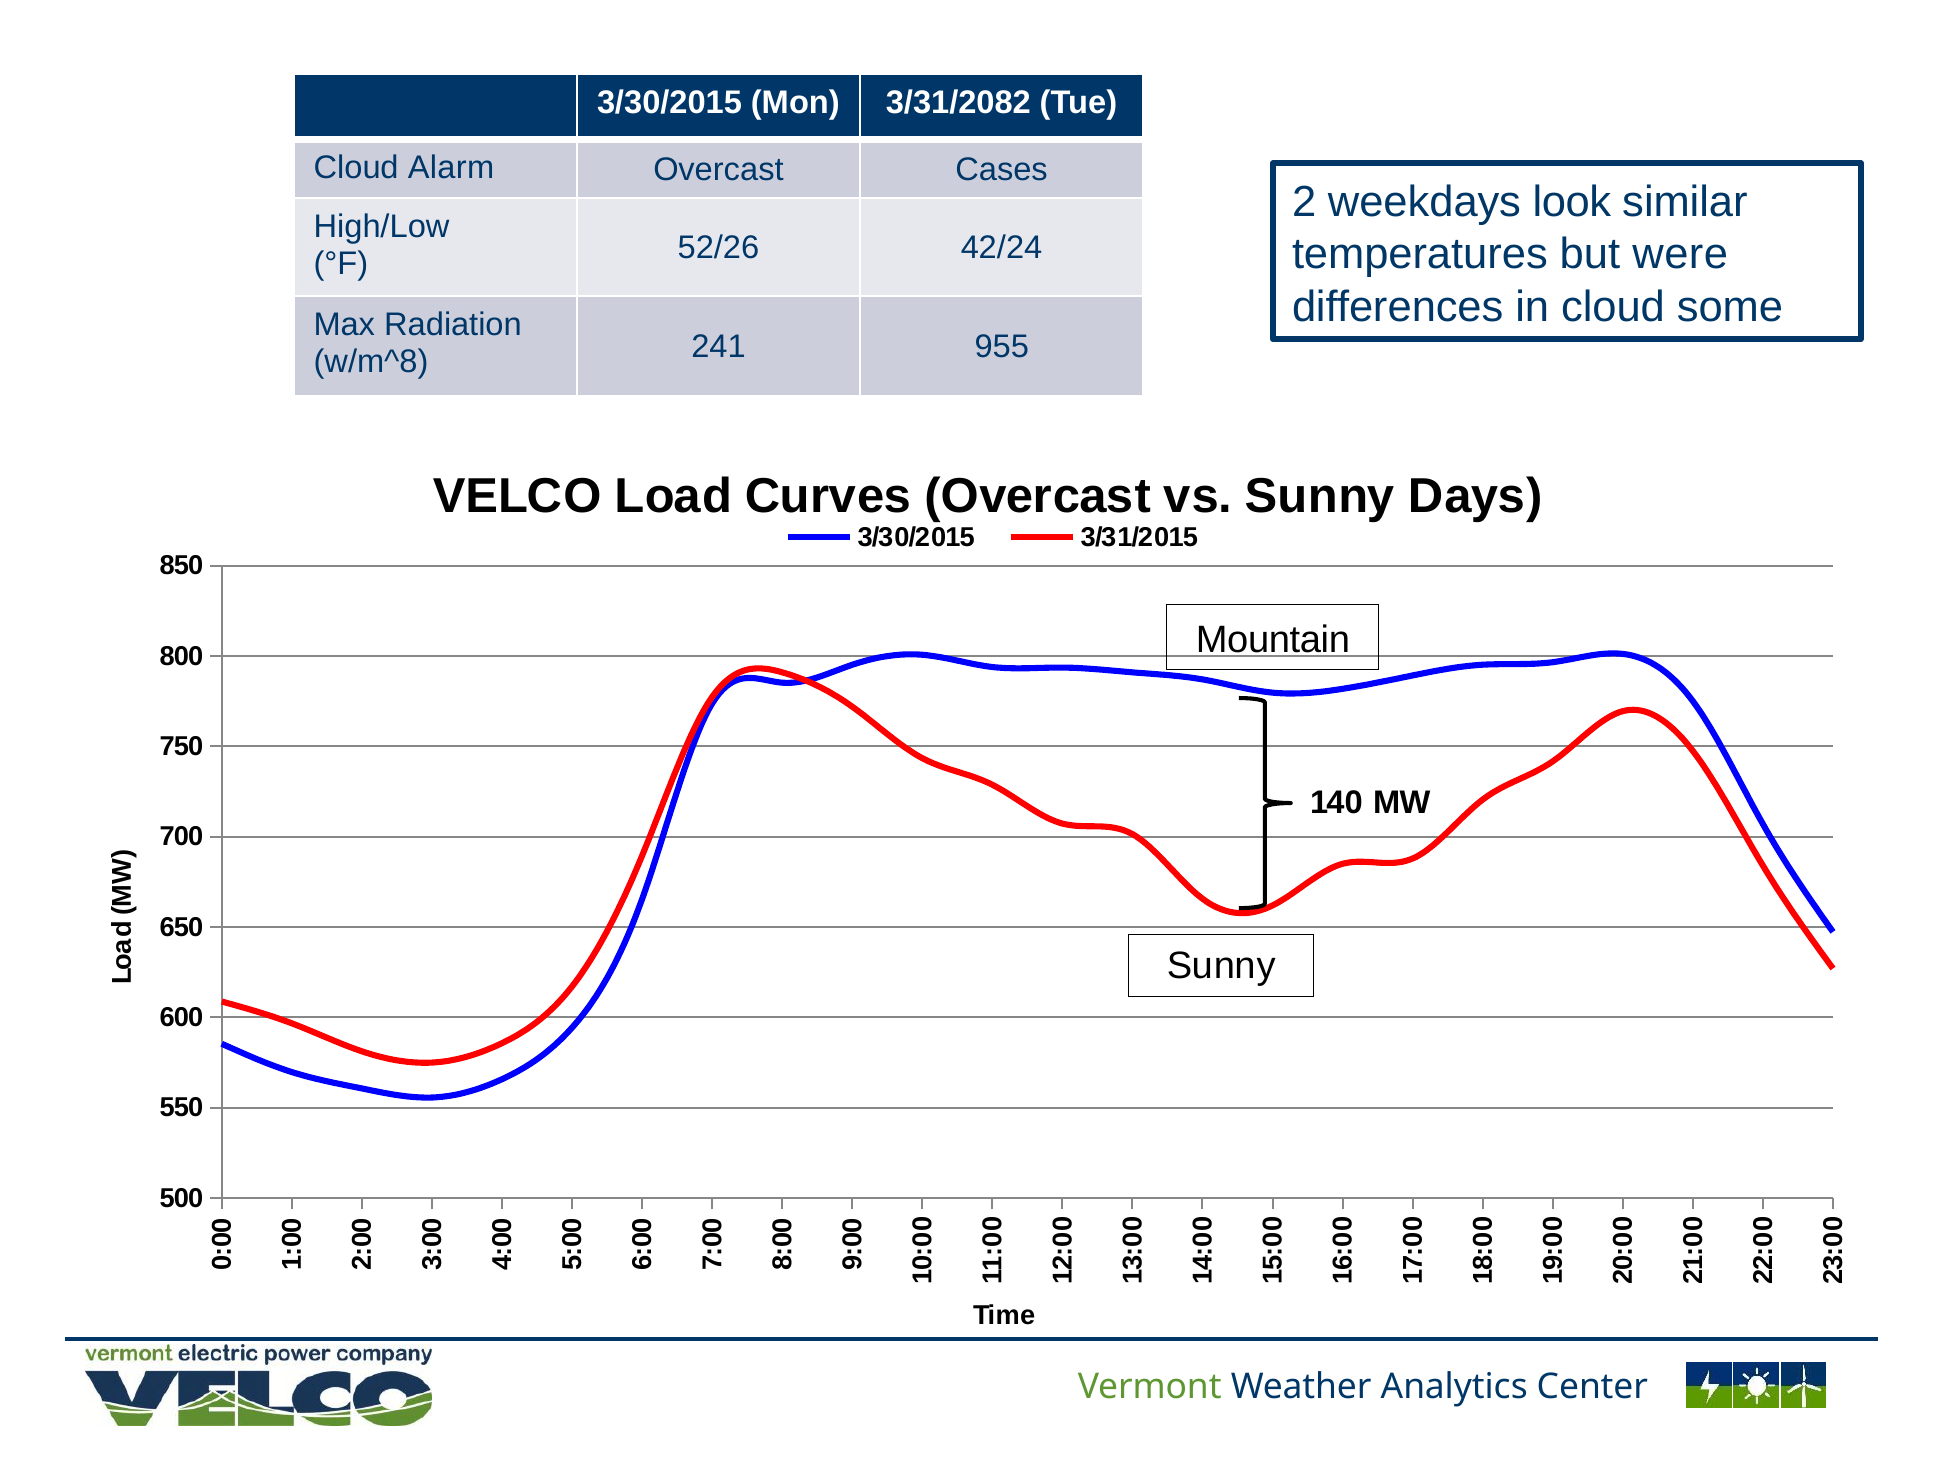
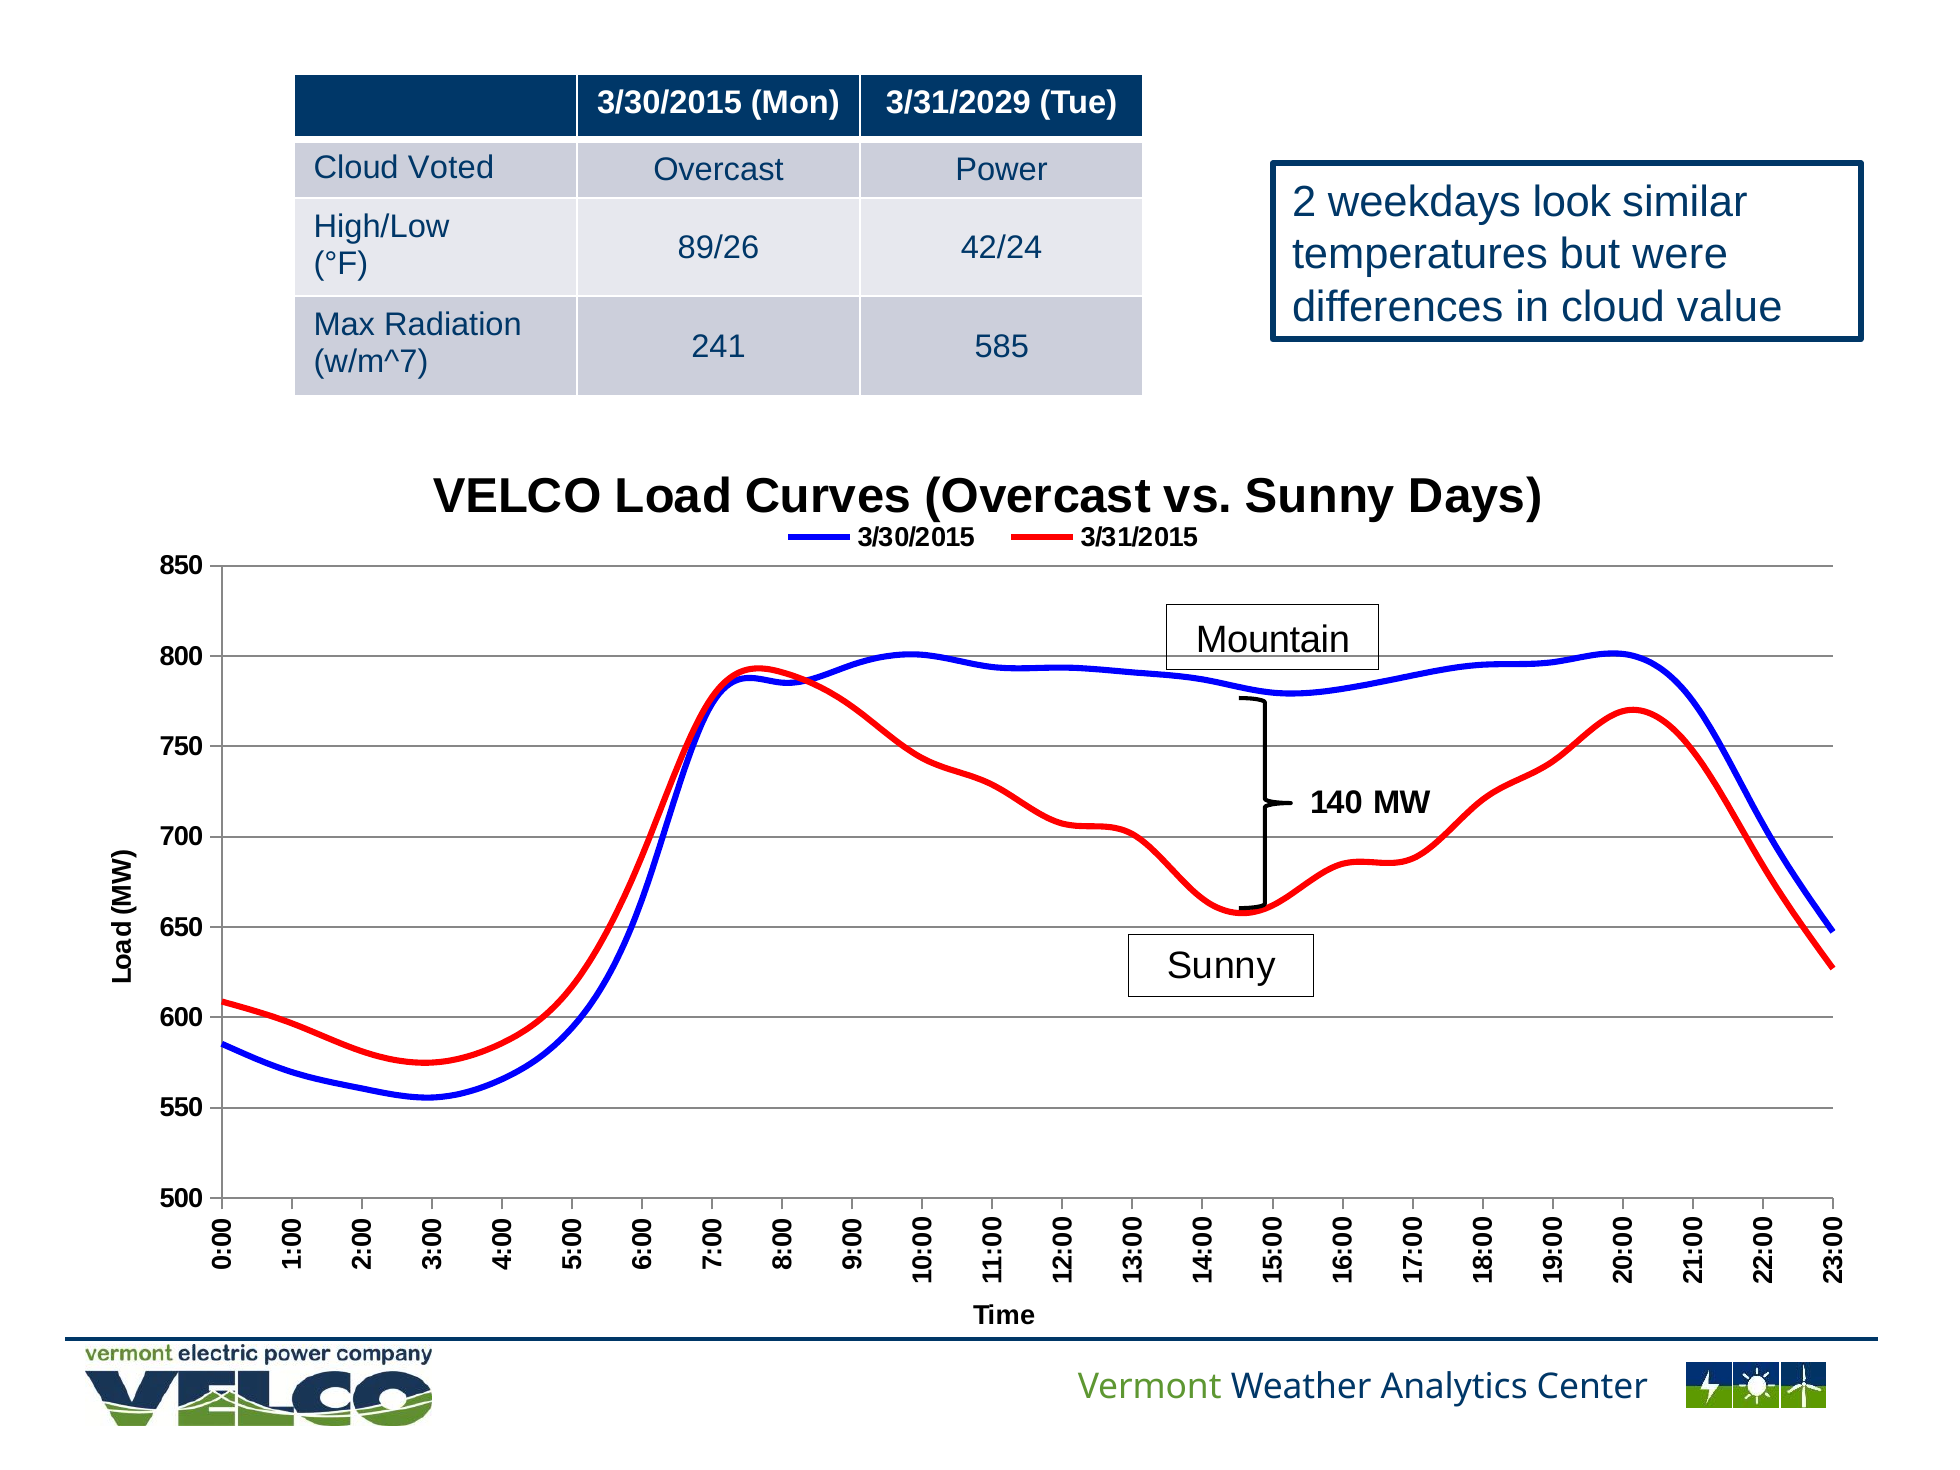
3/31/2082: 3/31/2082 -> 3/31/2029
Alarm: Alarm -> Voted
Cases: Cases -> Power
52/26: 52/26 -> 89/26
some: some -> value
w/m^8: w/m^8 -> w/m^7
955: 955 -> 585
